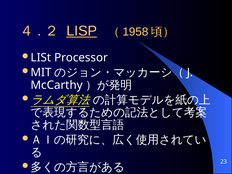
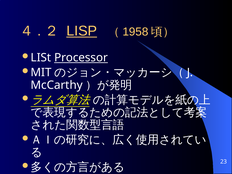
Processor underline: none -> present
